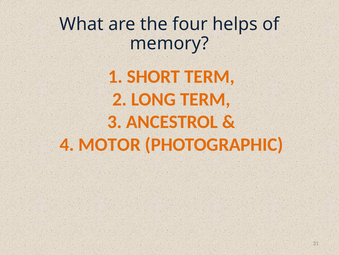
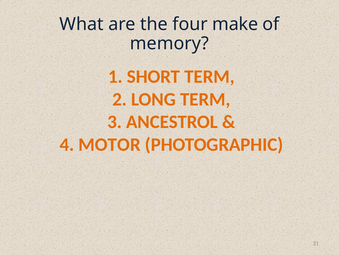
helps: helps -> make
